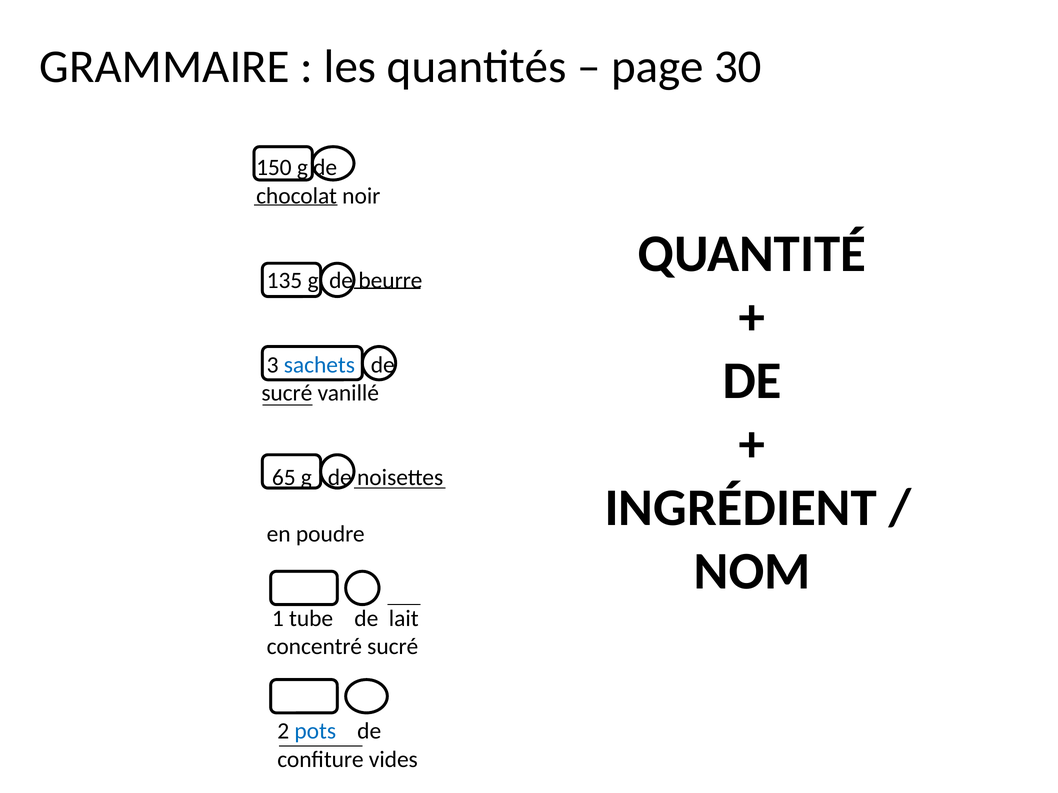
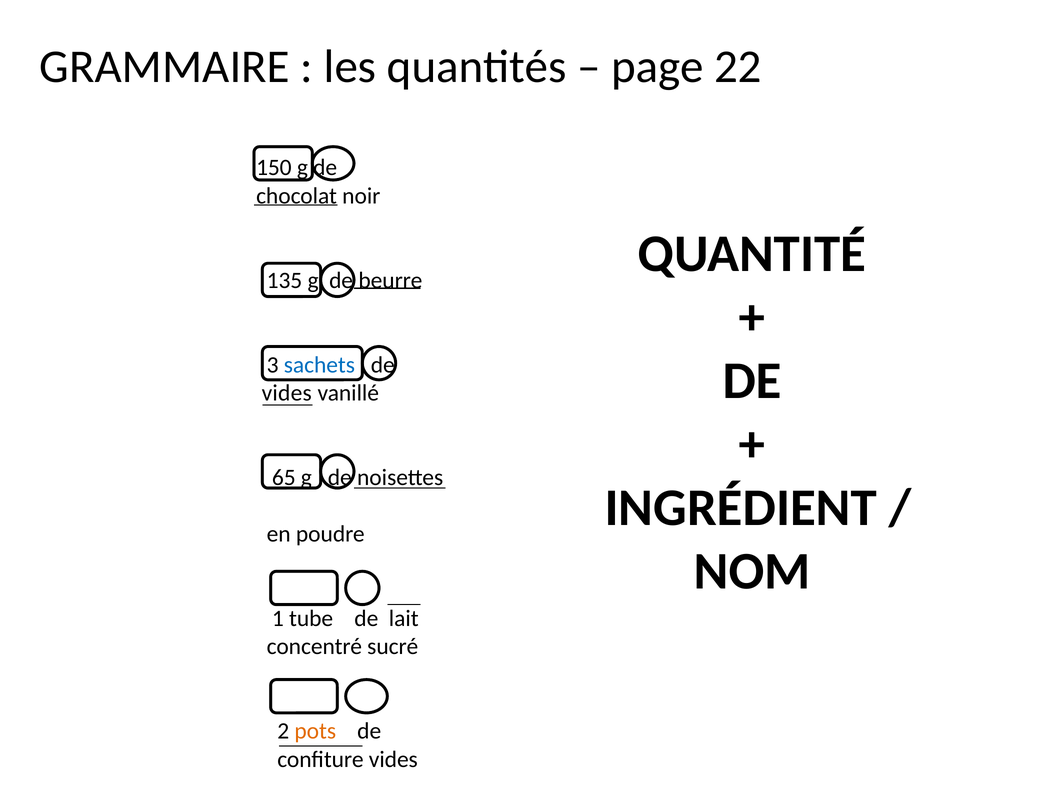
30: 30 -> 22
sucré at (287, 393): sucré -> vides
pots colour: blue -> orange
